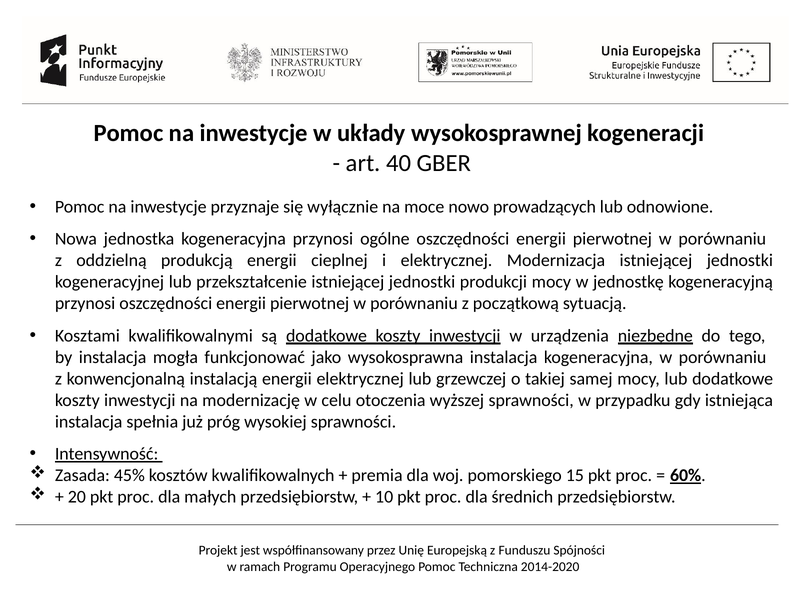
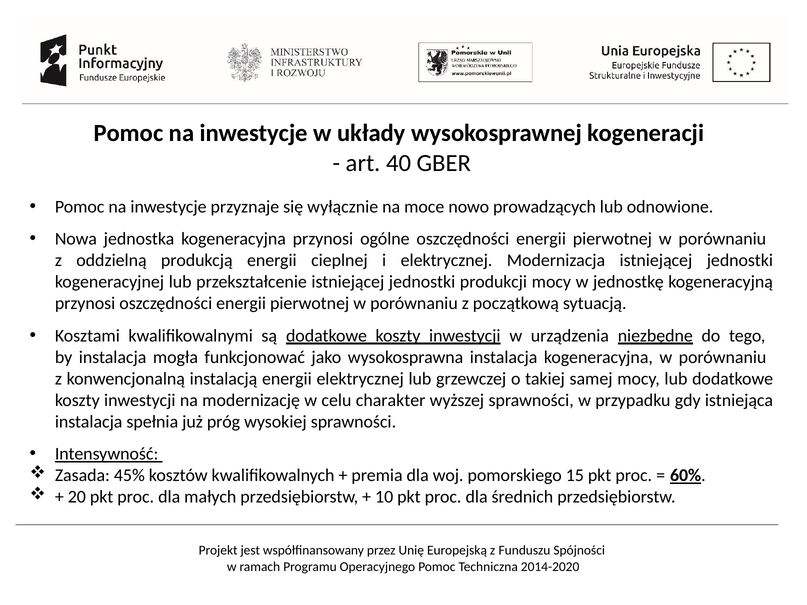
otoczenia: otoczenia -> charakter
